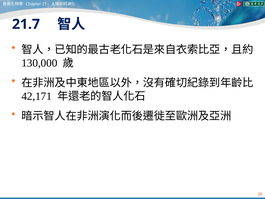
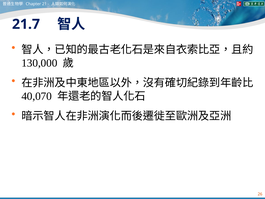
42,171: 42,171 -> 40,070
